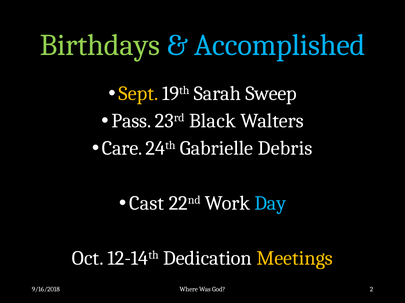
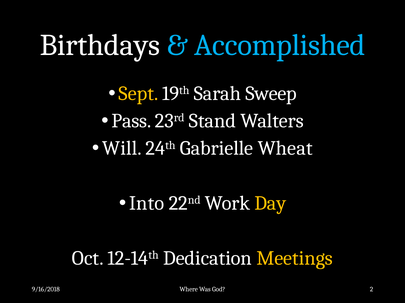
Birthdays colour: light green -> white
Black: Black -> Stand
Care: Care -> Will
Debris: Debris -> Wheat
Cast: Cast -> Into
Day colour: light blue -> yellow
